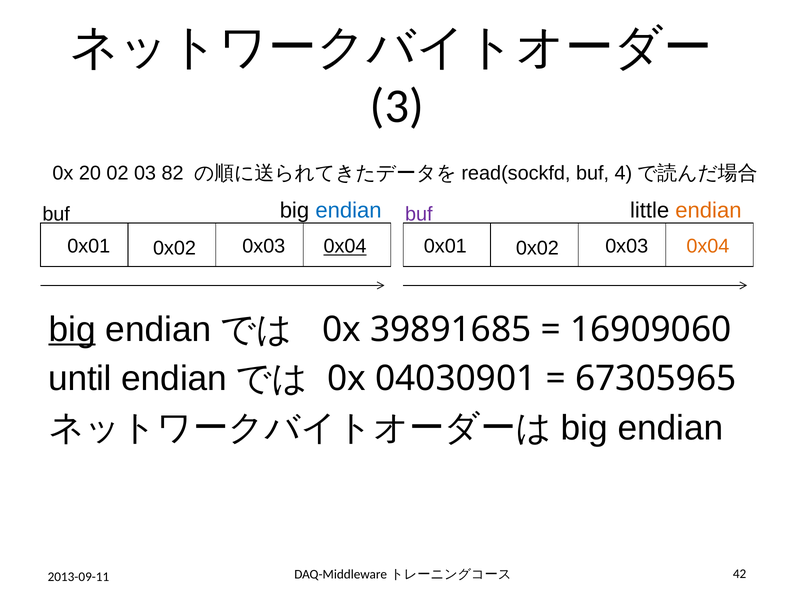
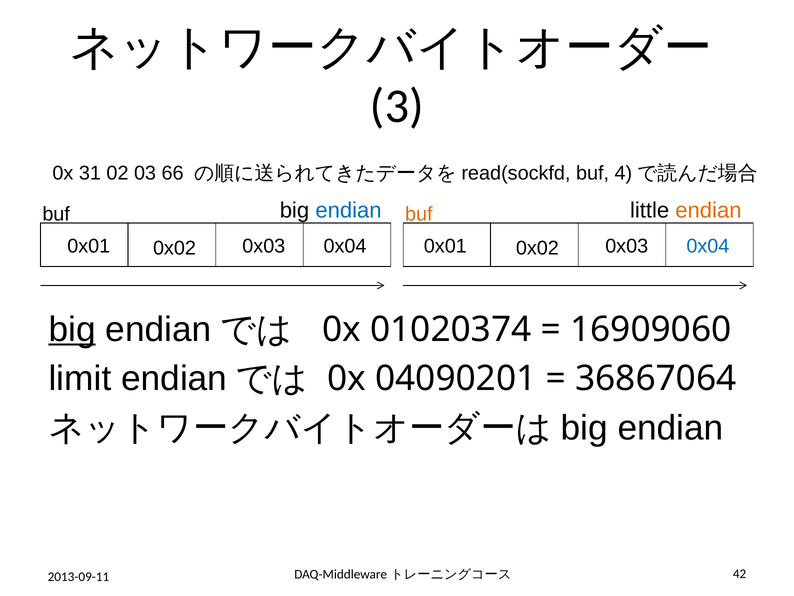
20: 20 -> 31
82: 82 -> 66
buf at (419, 214) colour: purple -> orange
0x04 at (345, 246) underline: present -> none
0x04 at (708, 246) colour: orange -> blue
39891685: 39891685 -> 01020374
until: until -> limit
04030901: 04030901 -> 04090201
67305965: 67305965 -> 36867064
